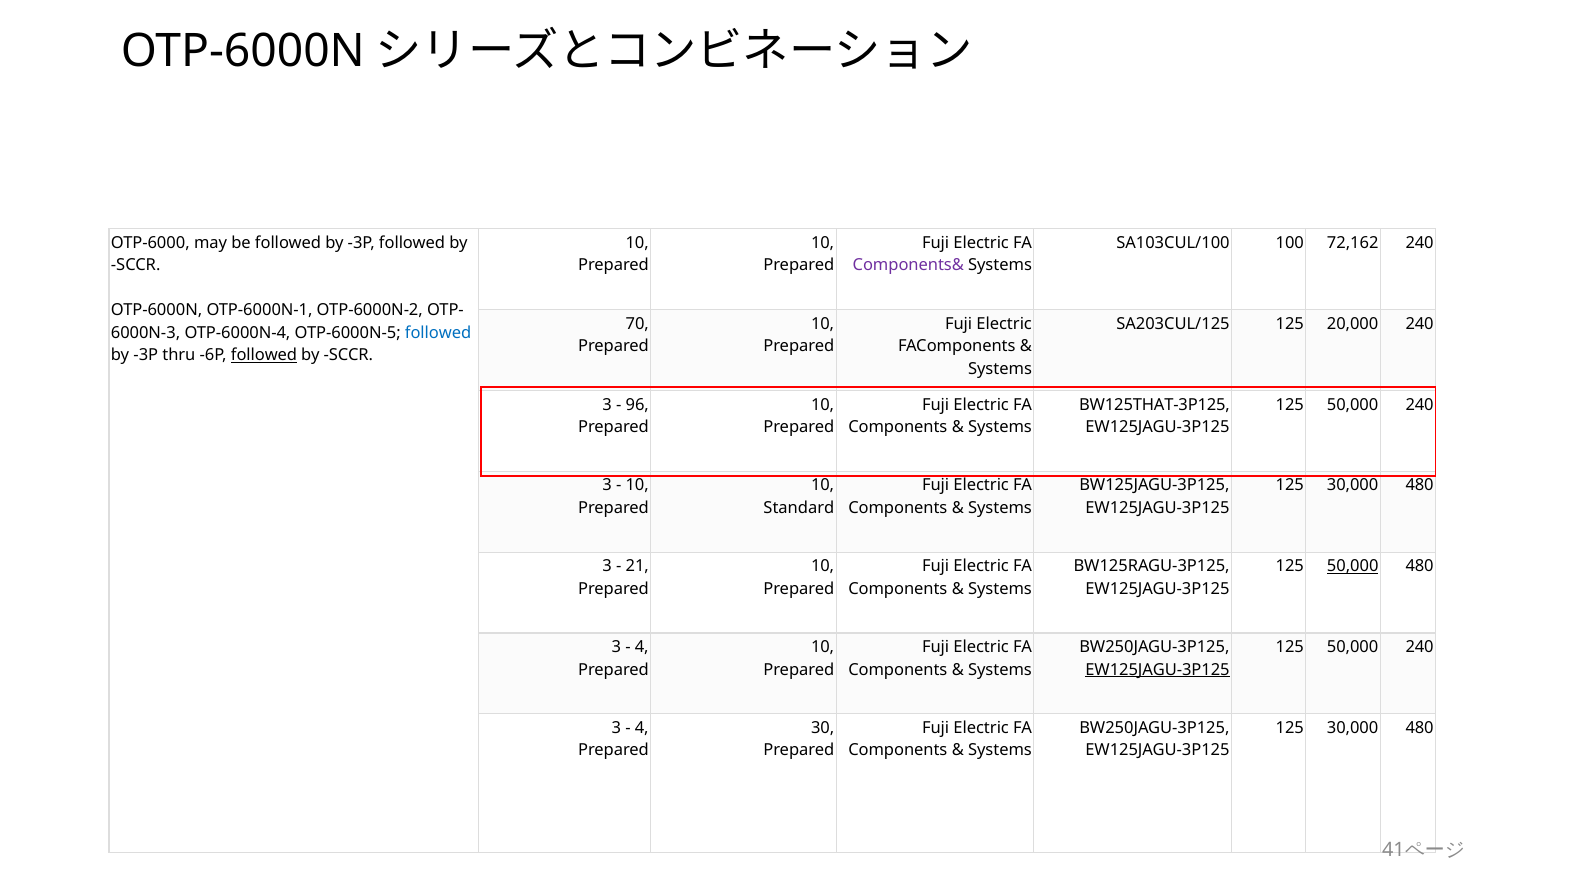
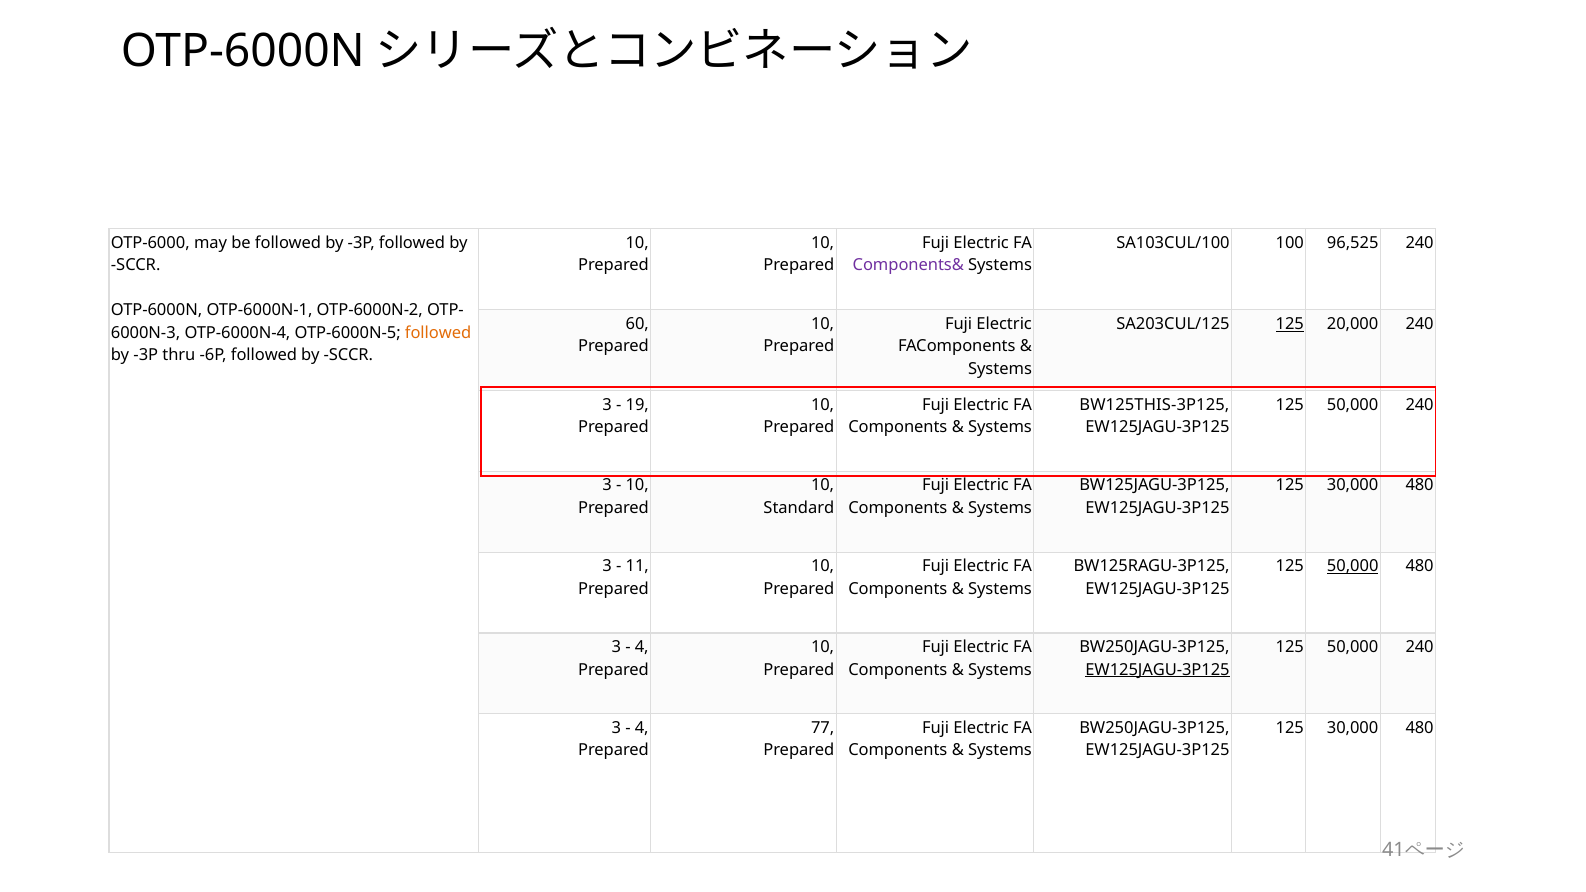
72,162: 72,162 -> 96,525
70: 70 -> 60
125 at (1290, 324) underline: none -> present
followed at (438, 333) colour: blue -> orange
followed at (264, 355) underline: present -> none
96: 96 -> 19
BW125THAT-3P125: BW125THAT-3P125 -> BW125THIS-3P125
21: 21 -> 11
30: 30 -> 77
